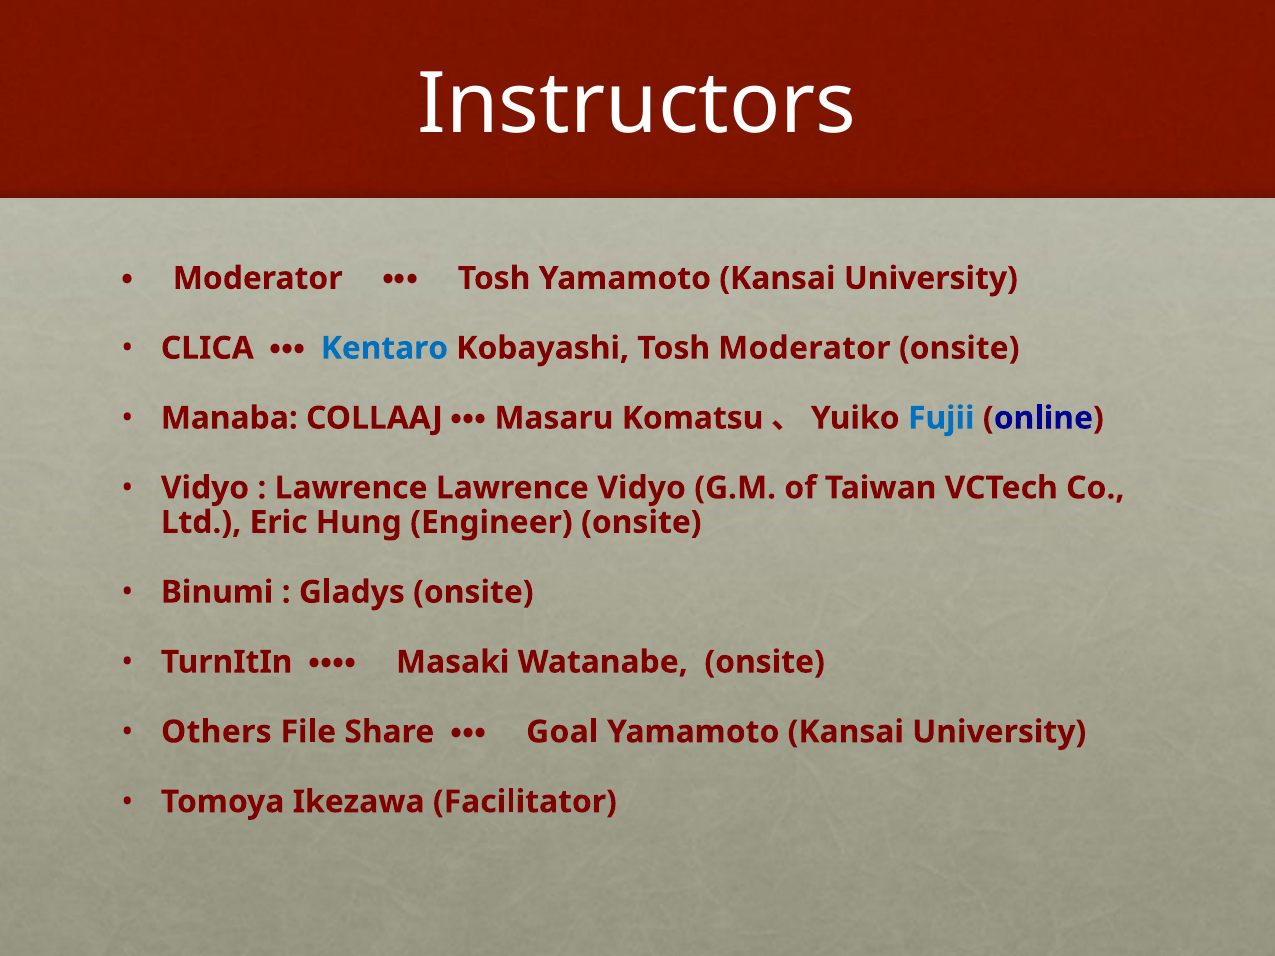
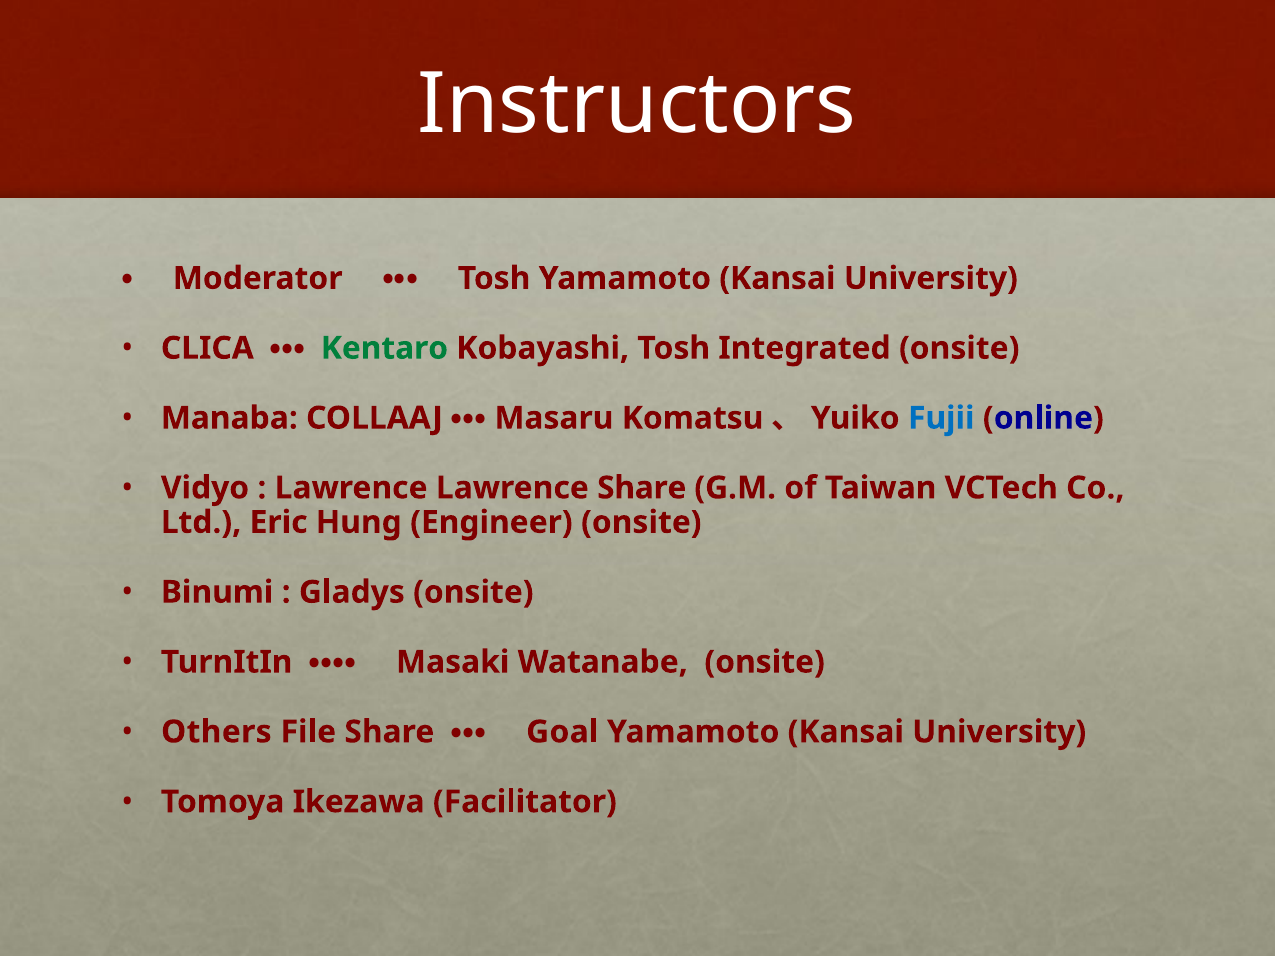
Kentaro colour: blue -> green
Tosh Moderator: Moderator -> Integrated
Lawrence Vidyo: Vidyo -> Share
